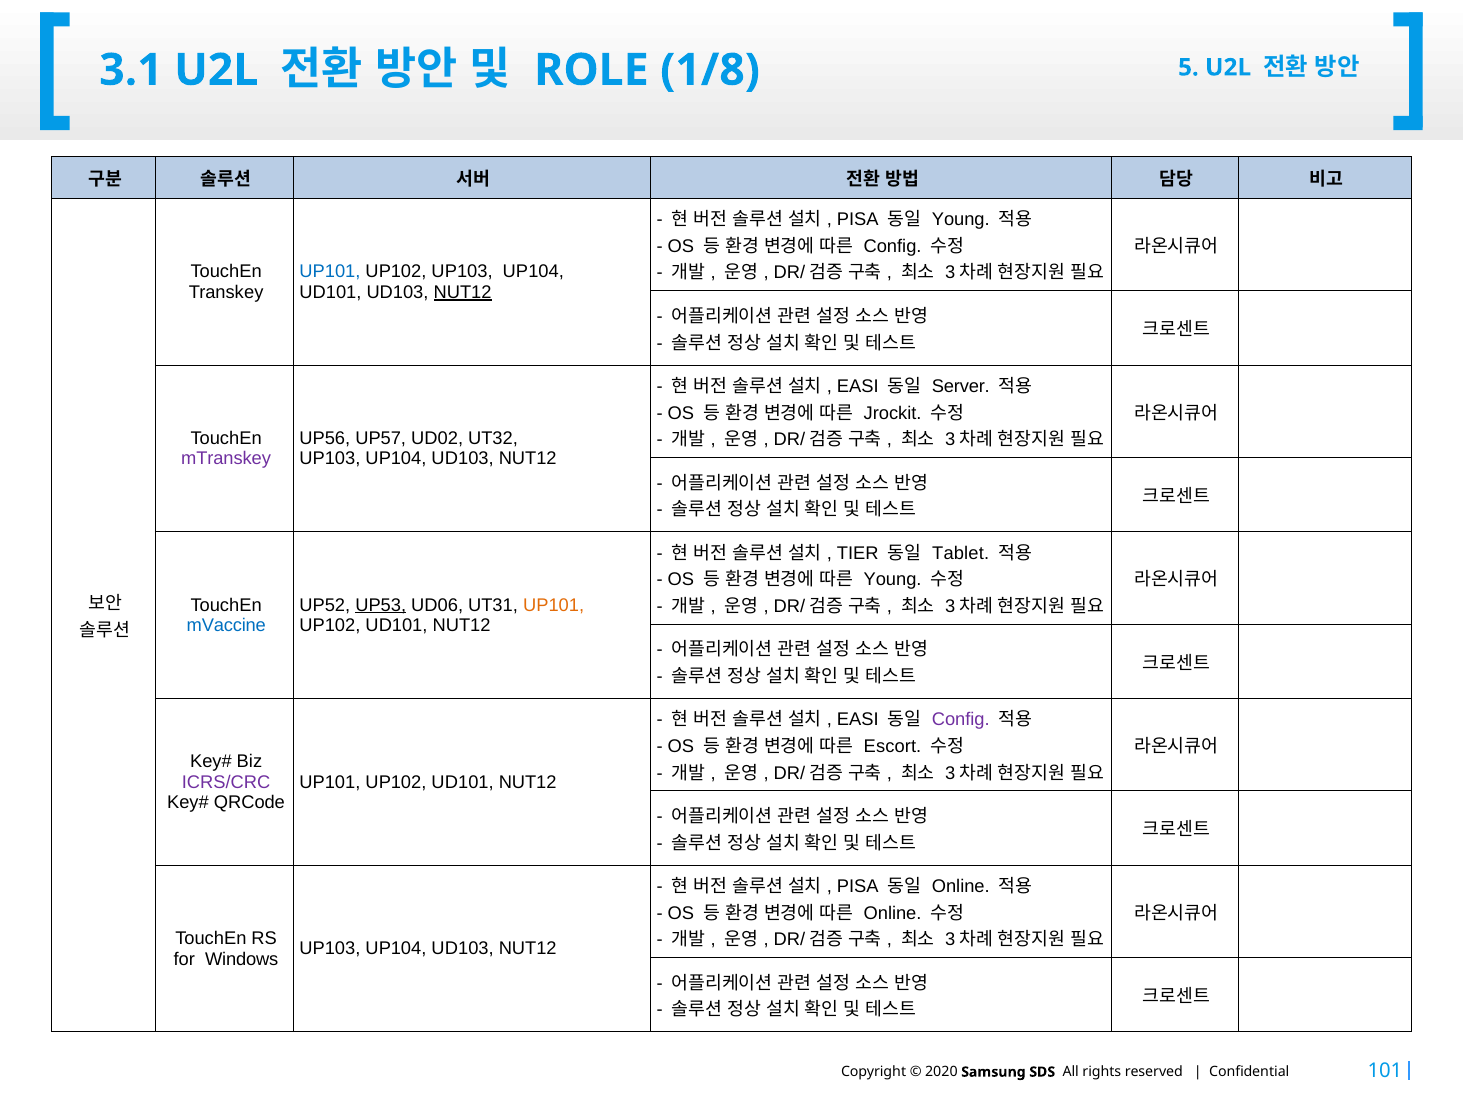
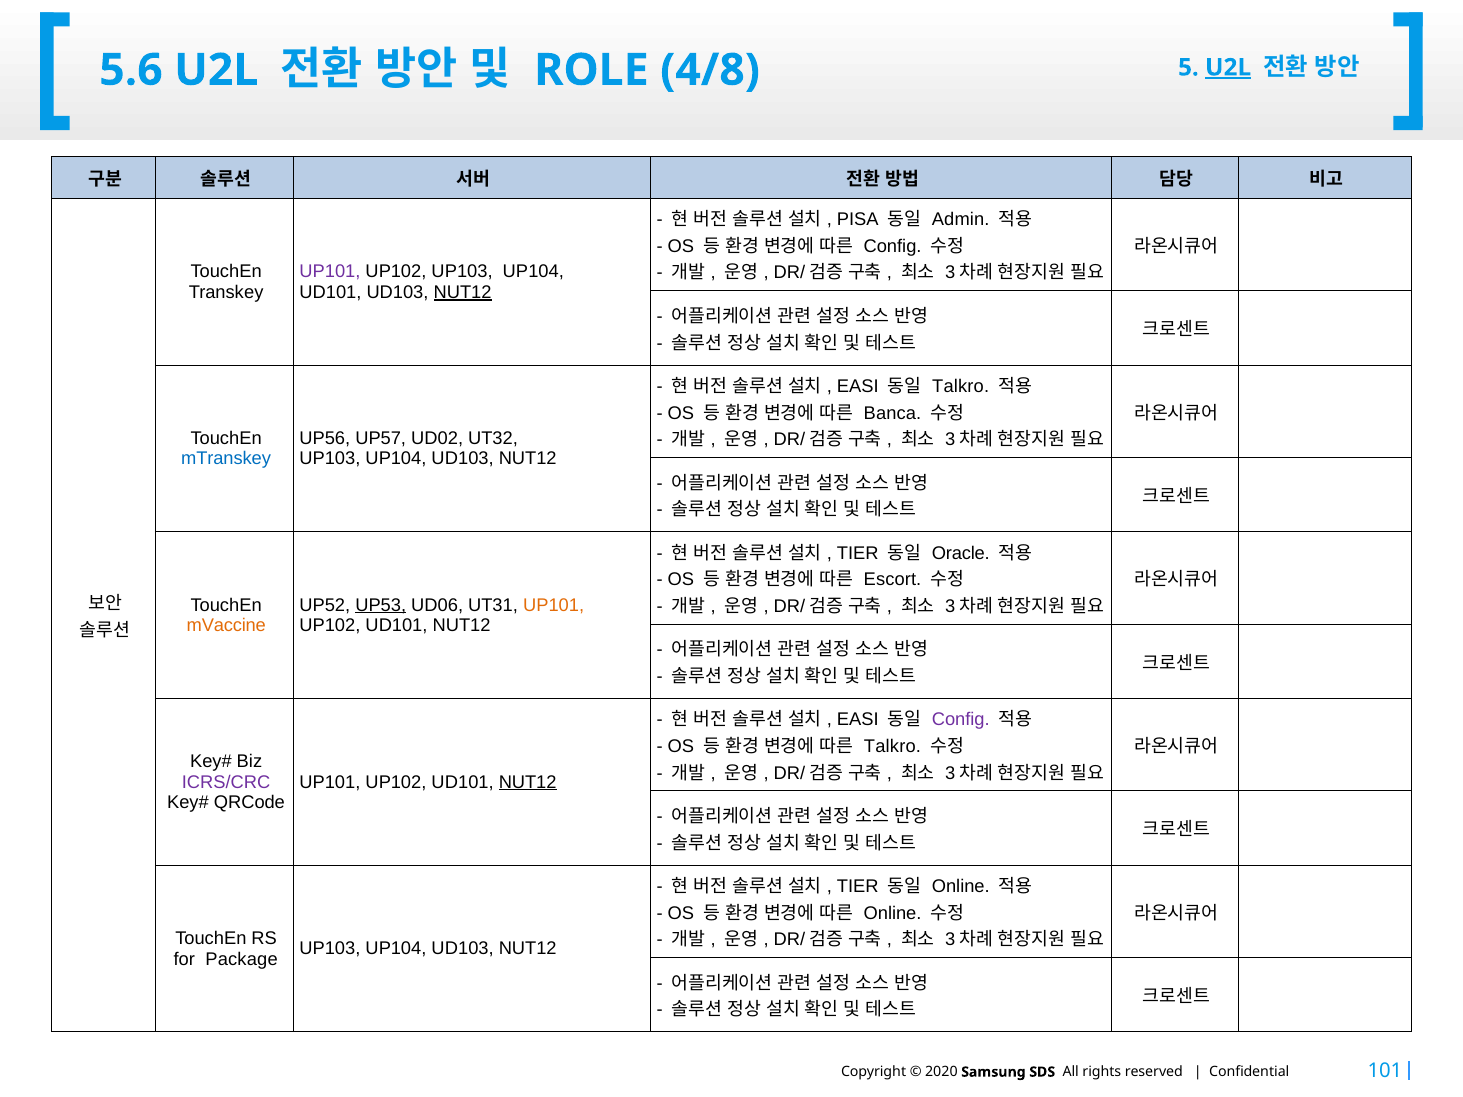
3.1: 3.1 -> 5.6
1/8: 1/8 -> 4/8
U2L at (1228, 67) underline: none -> present
Young at (961, 220): Young -> Admin
UP101 at (330, 272) colour: blue -> purple
Server at (961, 387): Server -> Talkro
Jrockit: Jrockit -> Banca
mTranskey colour: purple -> blue
Tablet: Tablet -> Oracle
Young at (893, 580): Young -> Escort
mVaccine colour: blue -> orange
Escort at (893, 747): Escort -> Talkro
NUT12 at (528, 782) underline: none -> present
PISA at (858, 887): PISA -> TIER
Windows: Windows -> Package
